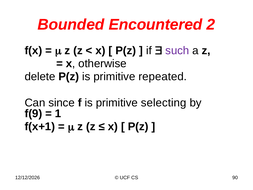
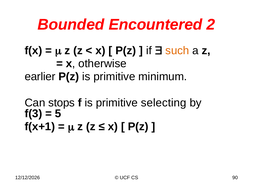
such colour: purple -> orange
delete: delete -> earlier
repeated: repeated -> minimum
since: since -> stops
f(9: f(9 -> f(3
1: 1 -> 5
